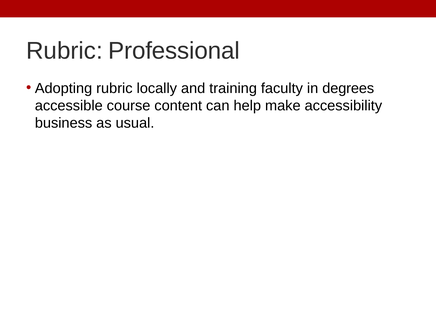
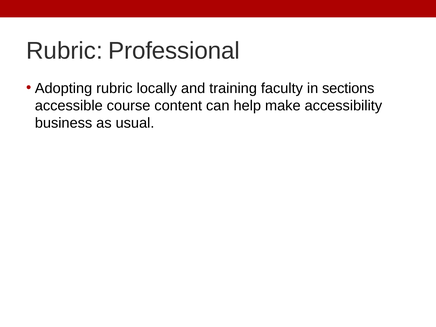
degrees: degrees -> sections
